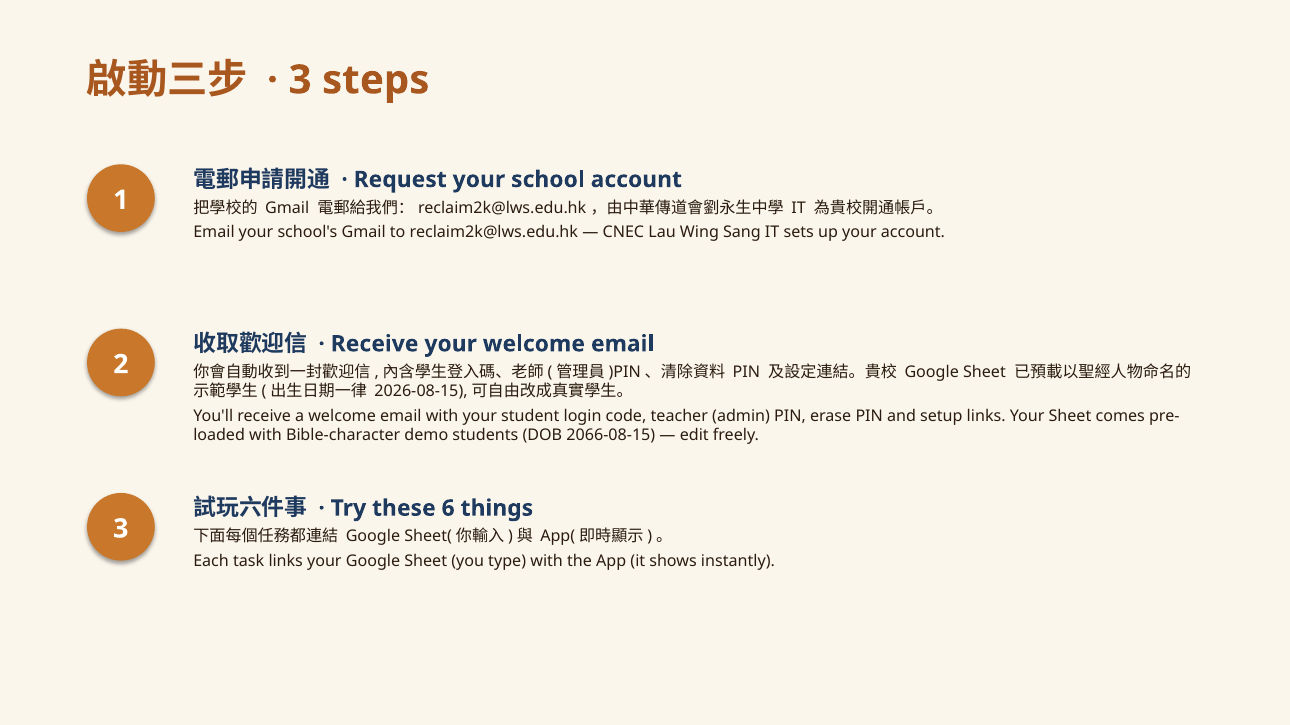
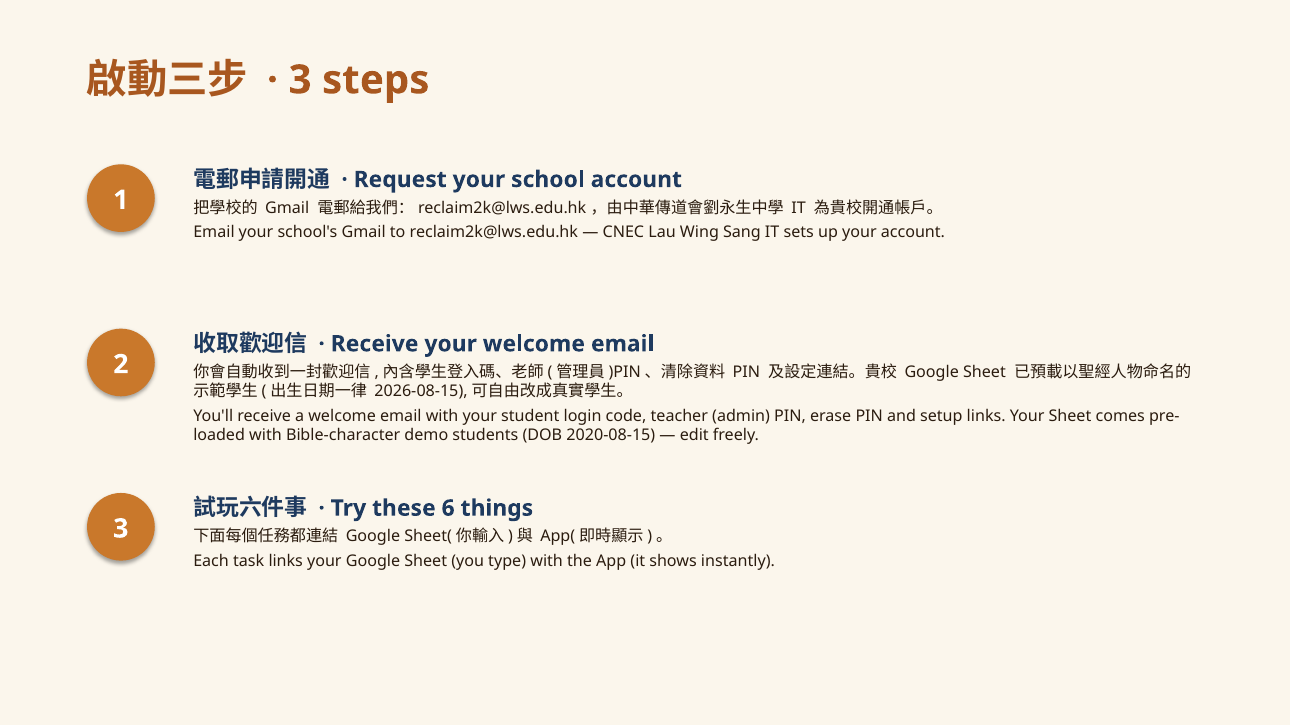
2066-08-15: 2066-08-15 -> 2020-08-15
